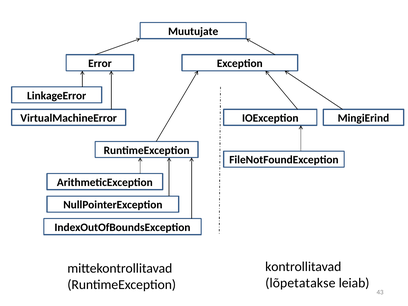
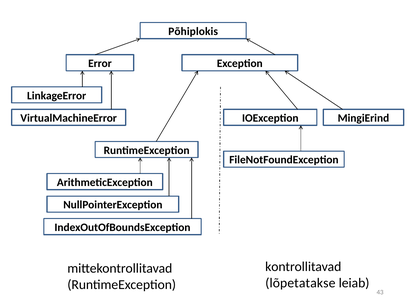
Muutujate: Muutujate -> Põhiplokis
